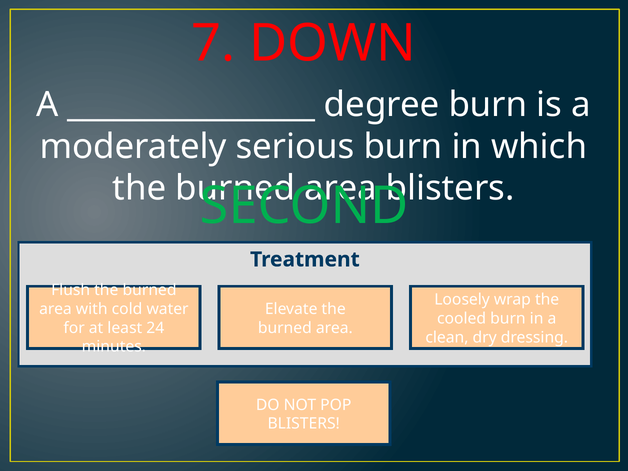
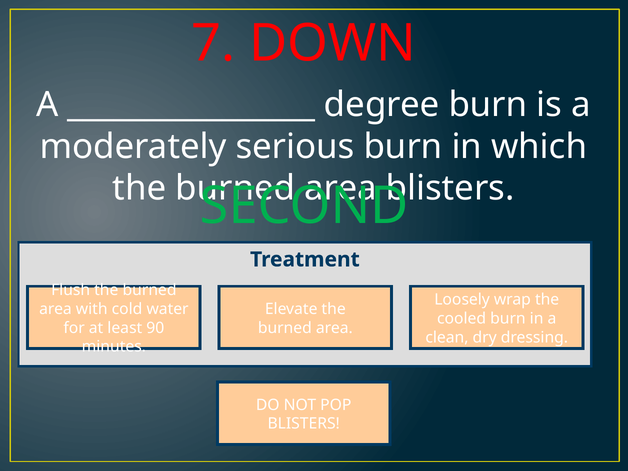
24: 24 -> 90
